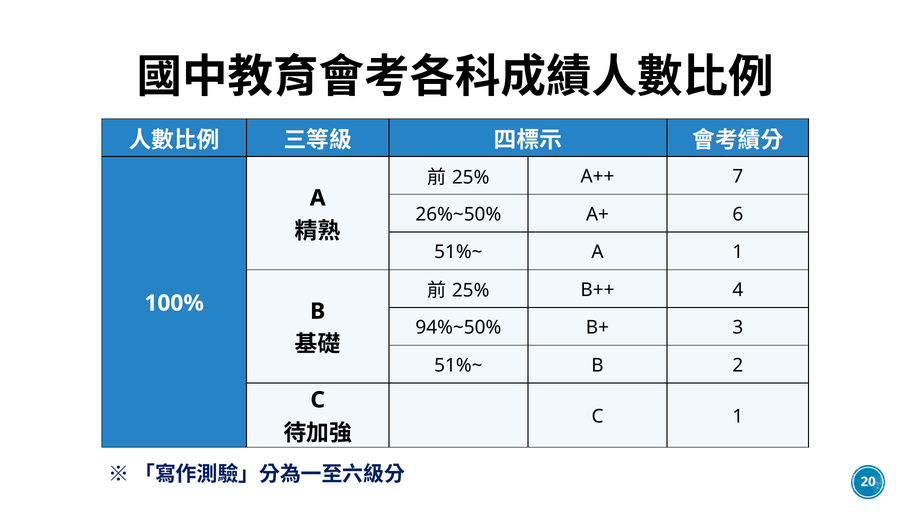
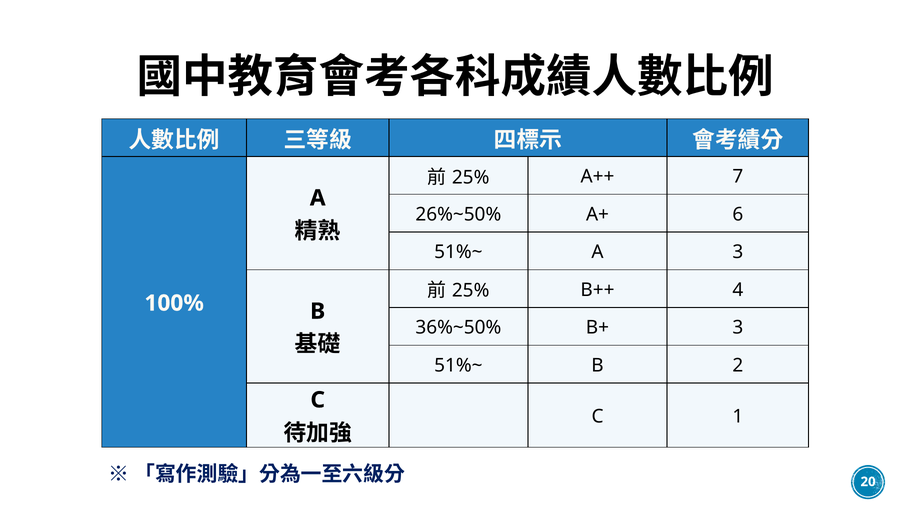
A 1: 1 -> 3
94%~50%: 94%~50% -> 36%~50%
